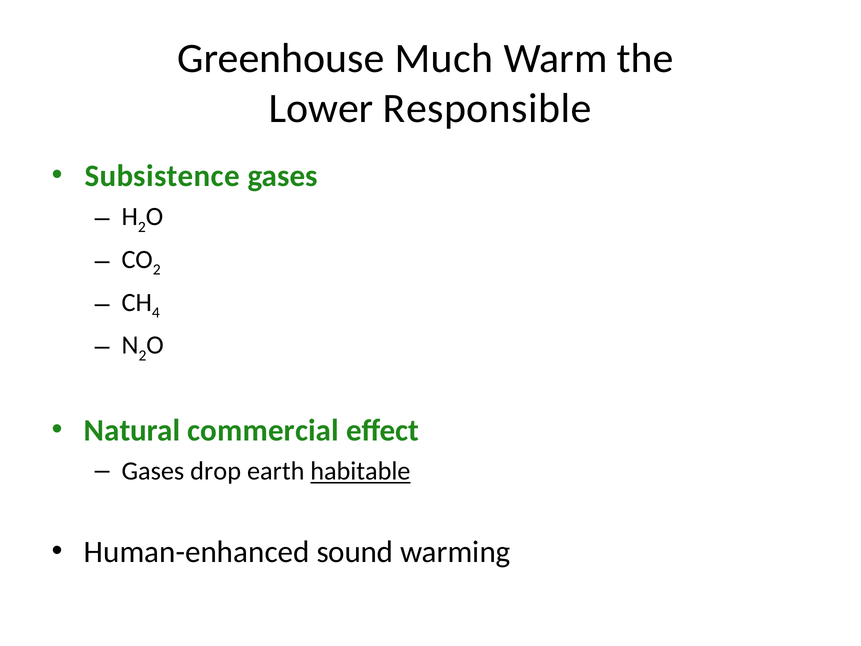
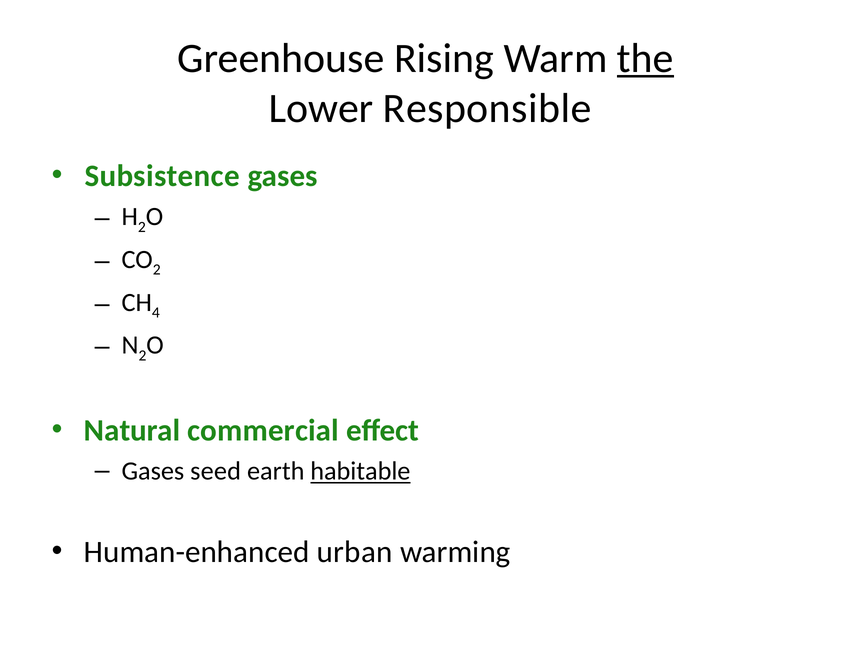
Much: Much -> Rising
the underline: none -> present
drop: drop -> seed
sound: sound -> urban
